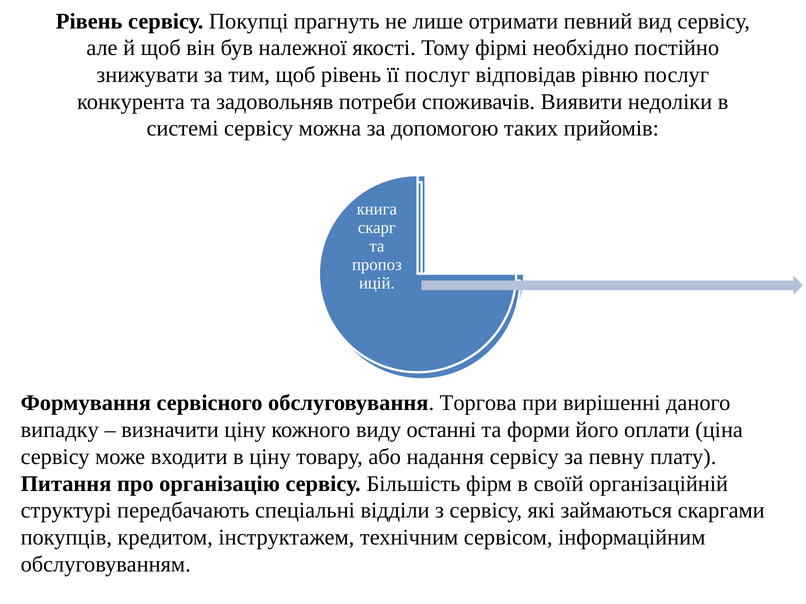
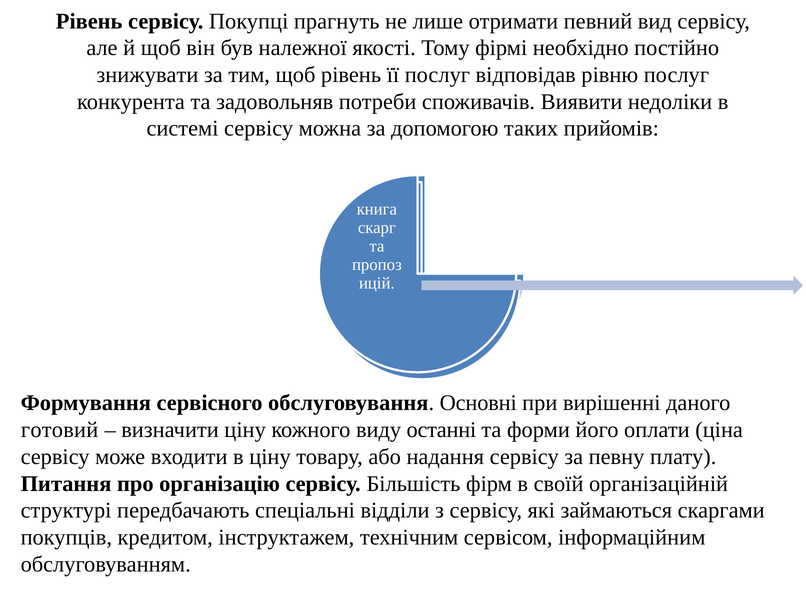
Торгова: Торгова -> Основні
випадку: випадку -> готовий
